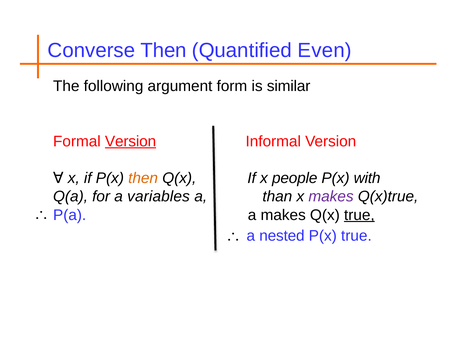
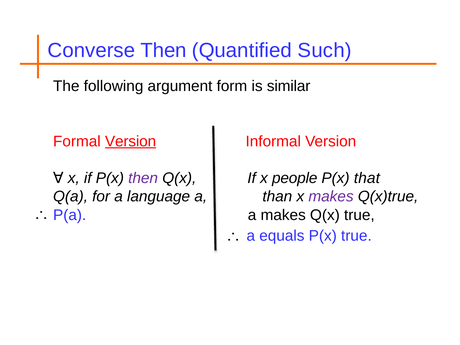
Even: Even -> Such
then at (143, 178) colour: orange -> purple
with: with -> that
variables: variables -> language
true at (359, 215) underline: present -> none
nested: nested -> equals
